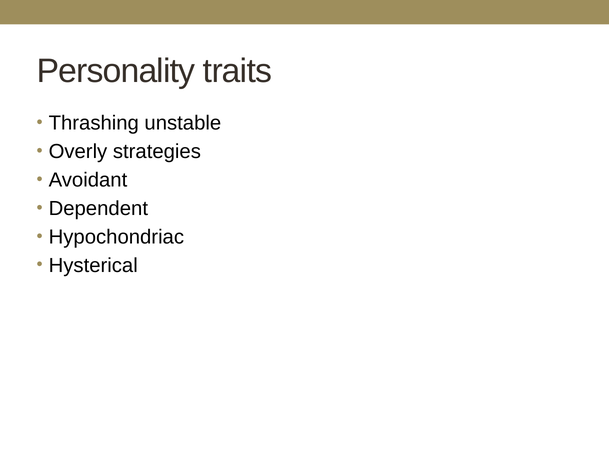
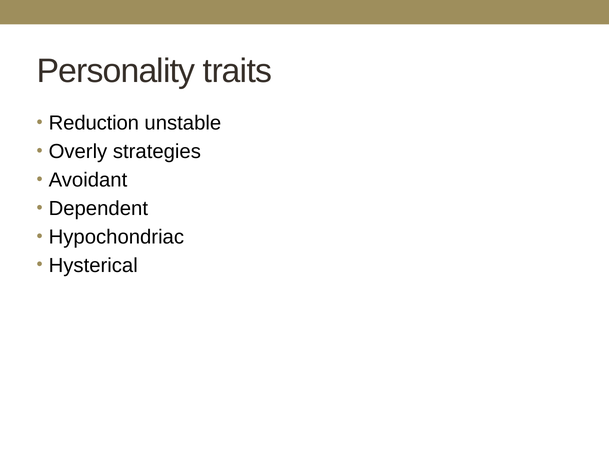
Thrashing: Thrashing -> Reduction
